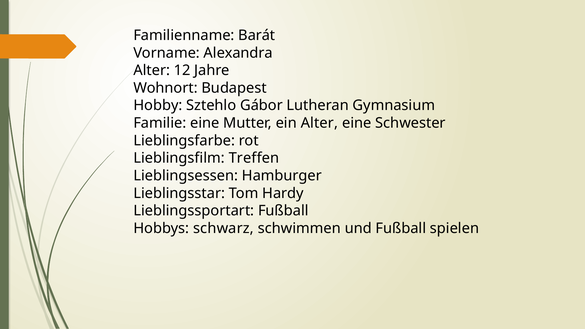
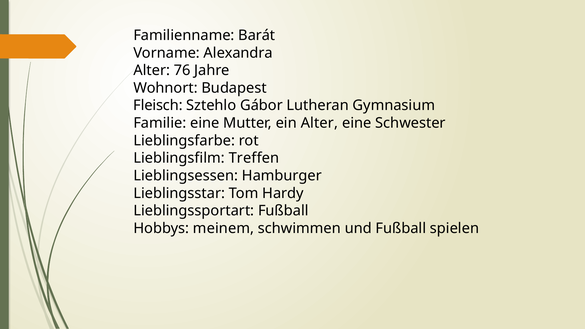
12: 12 -> 76
Hobby: Hobby -> Fleisch
schwarz: schwarz -> meinem
